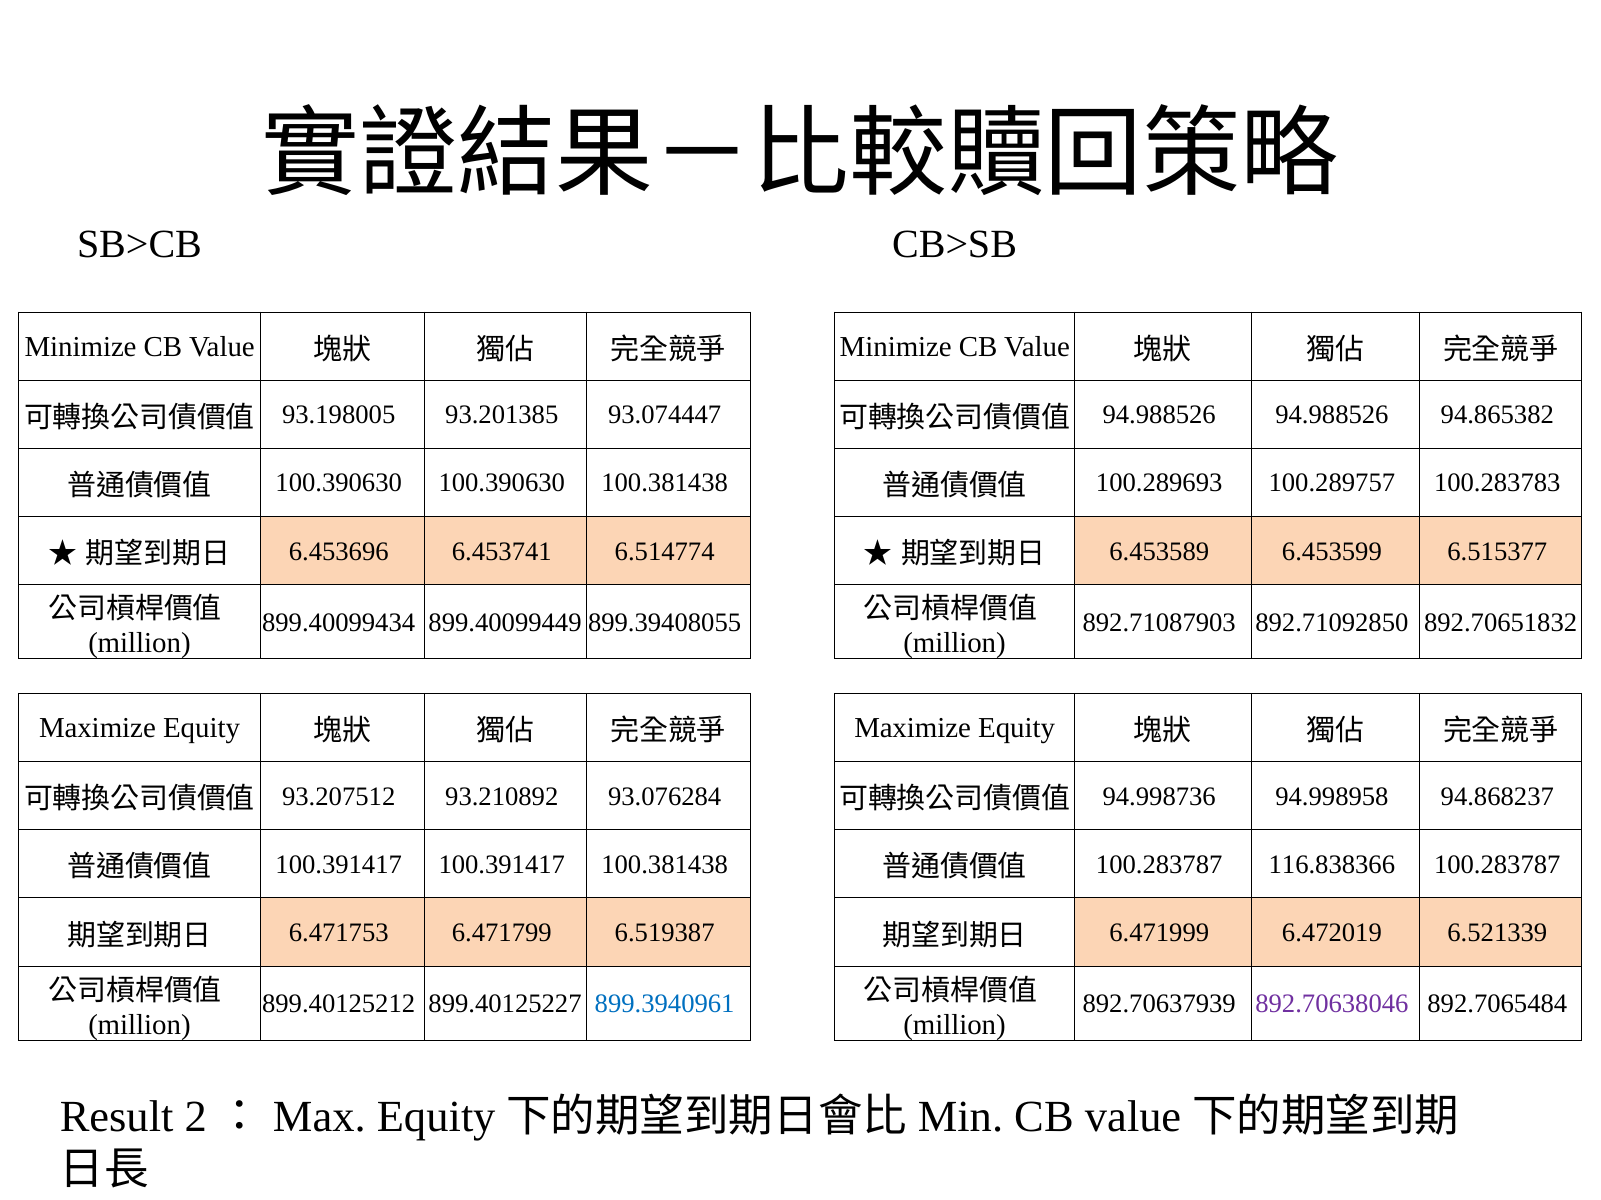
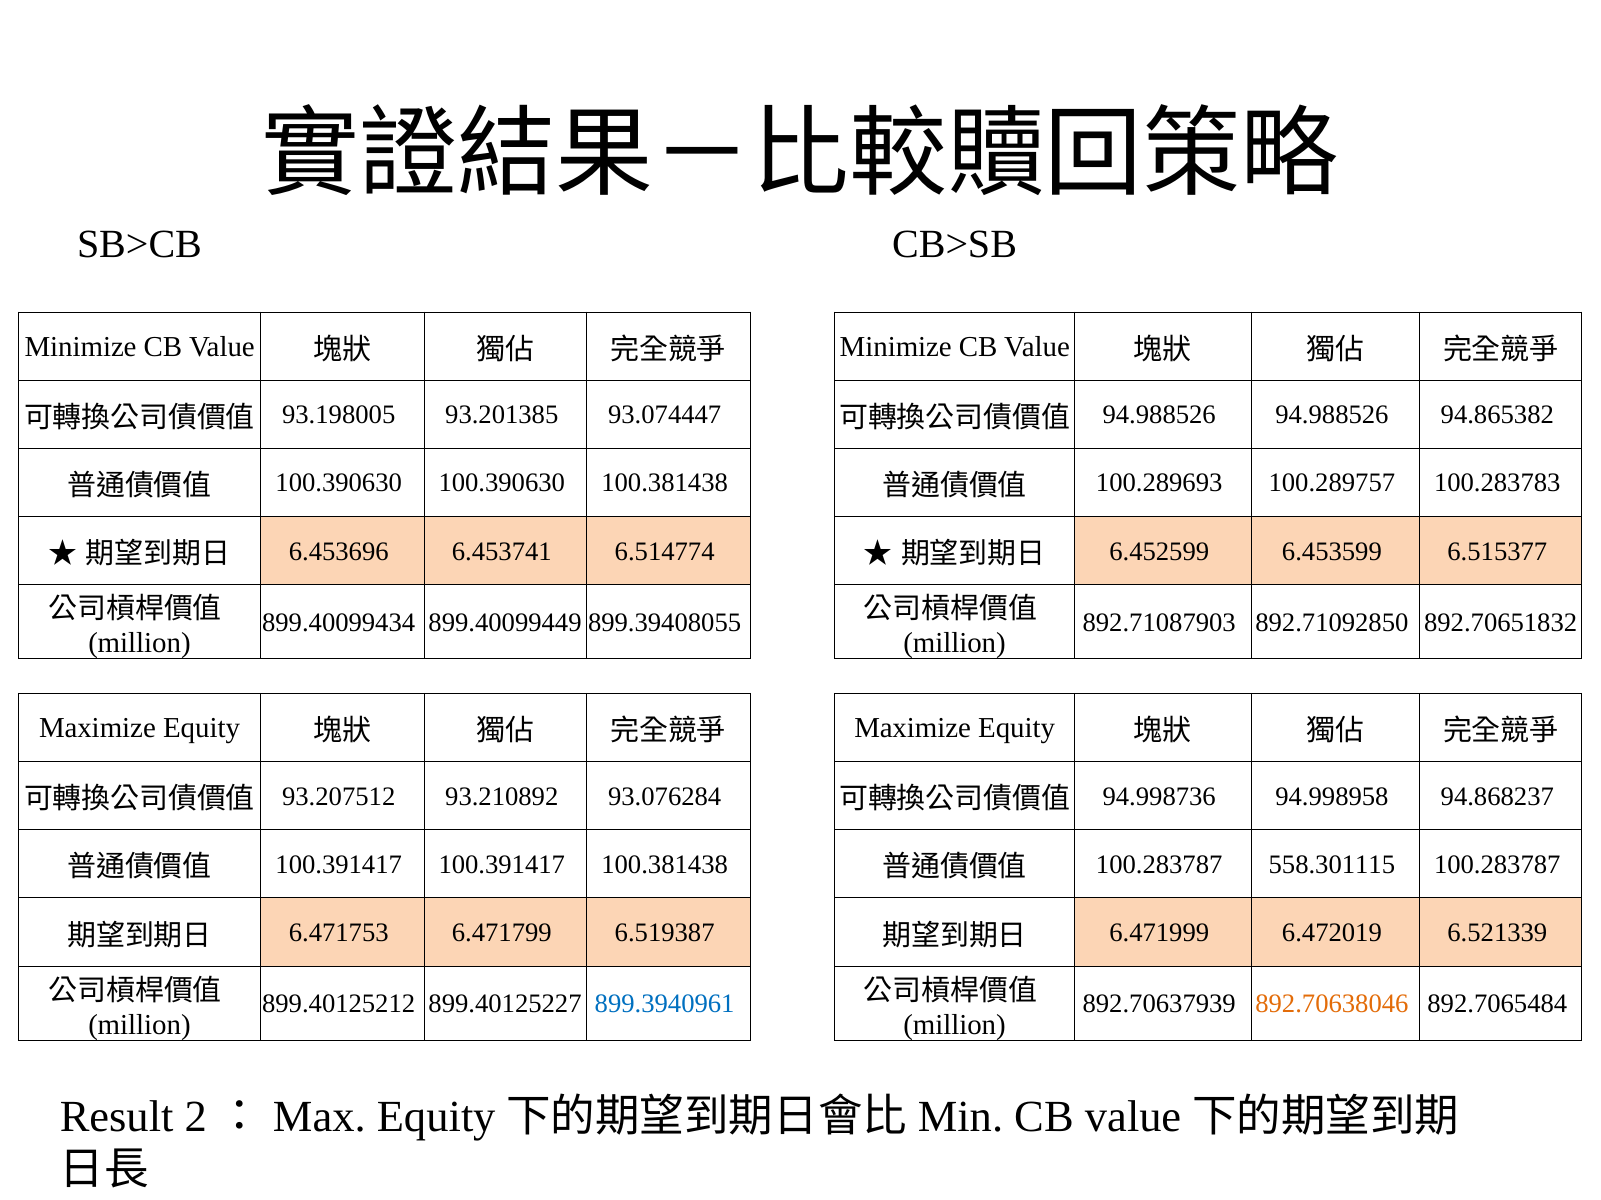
6.453589: 6.453589 -> 6.452599
116.838366: 116.838366 -> 558.301115
892.70638046 colour: purple -> orange
